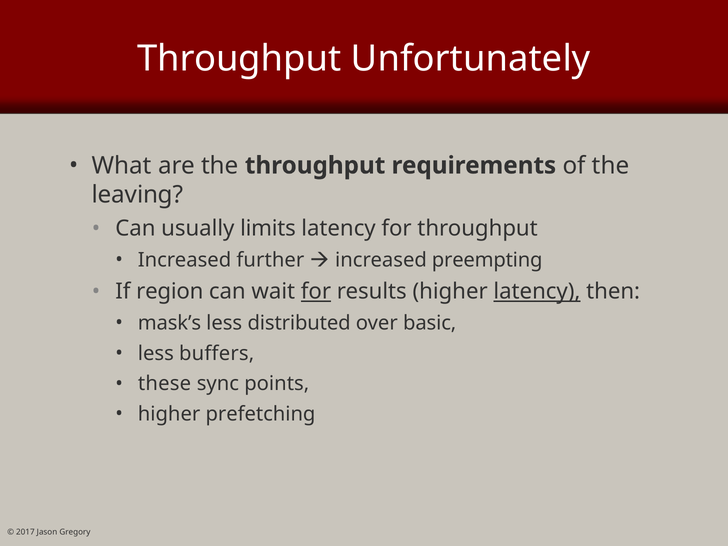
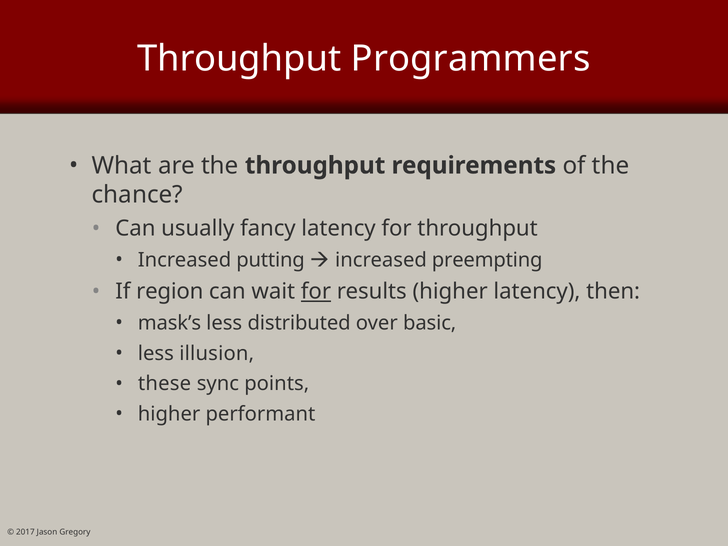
Unfortunately: Unfortunately -> Programmers
leaving: leaving -> chance
limits: limits -> fancy
further: further -> putting
latency at (537, 292) underline: present -> none
buffers: buffers -> illusion
prefetching: prefetching -> performant
